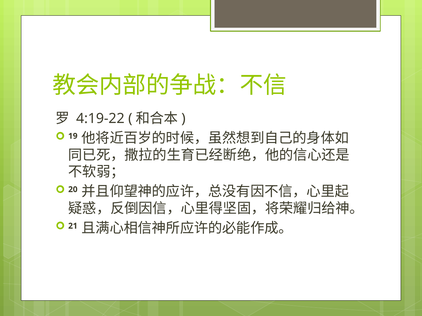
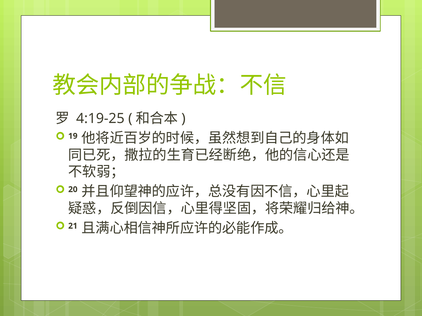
4:19-22: 4:19-22 -> 4:19-25
